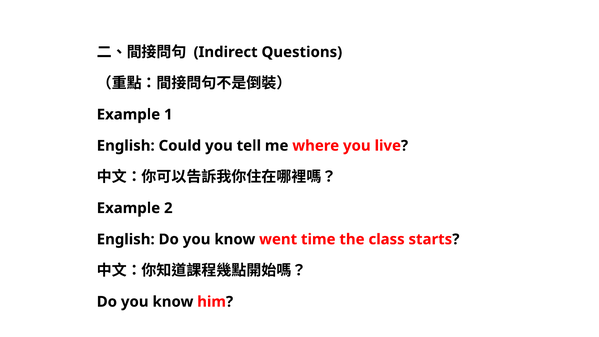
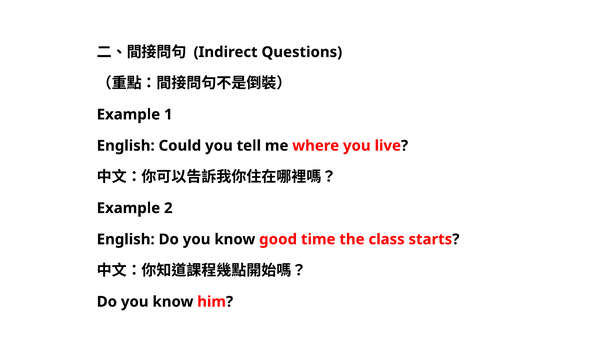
went: went -> good
